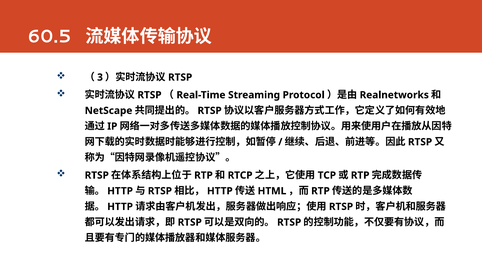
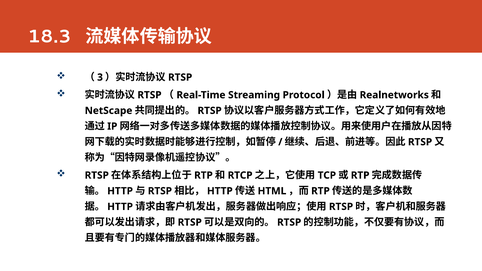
60.5: 60.5 -> 18.3
